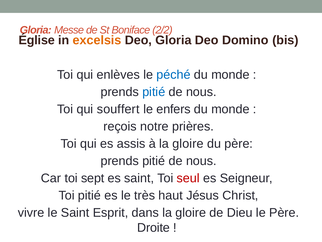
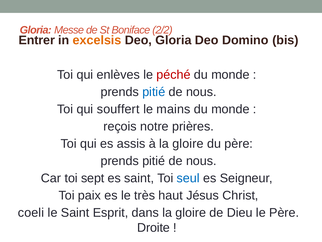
Église: Église -> Entrer
péché colour: blue -> red
enfers: enfers -> mains
seul colour: red -> blue
Toi pitié: pitié -> paix
vivre: vivre -> coeli
